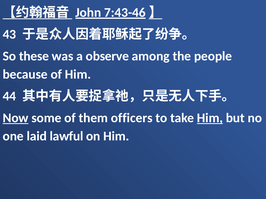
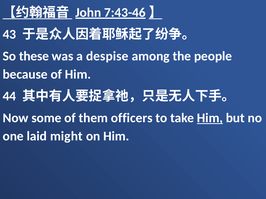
observe: observe -> despise
Now underline: present -> none
lawful: lawful -> might
